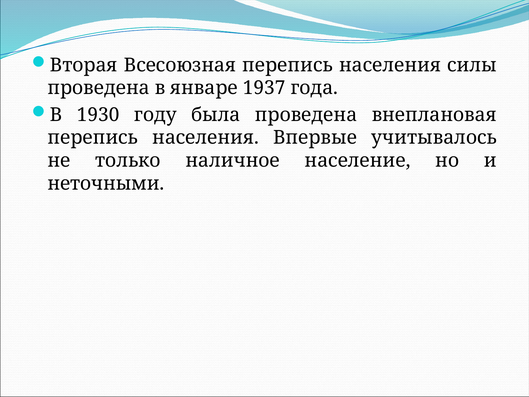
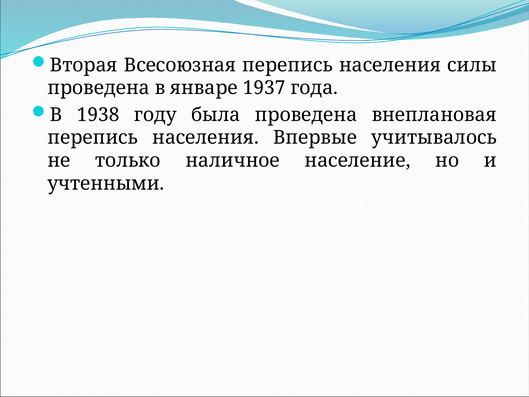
1930: 1930 -> 1938
неточными: неточными -> учтенными
